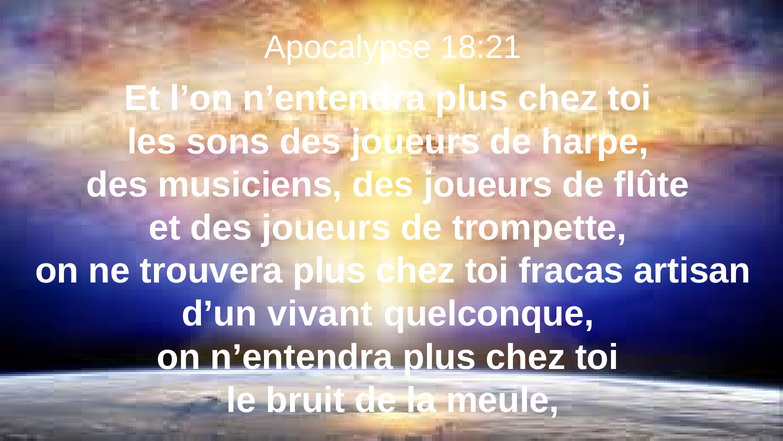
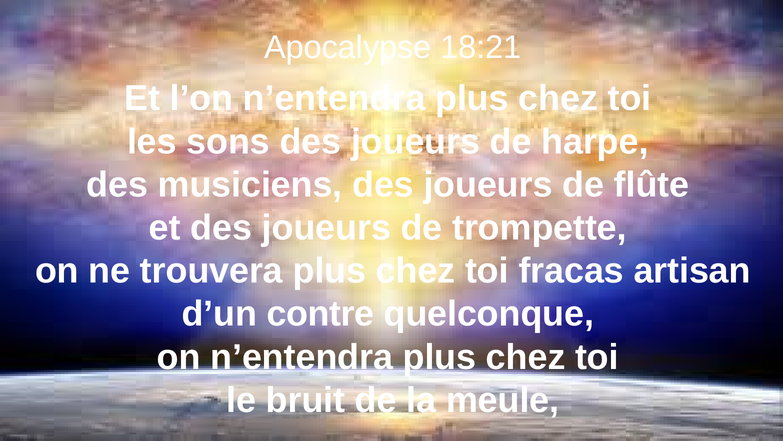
vivant: vivant -> contre
